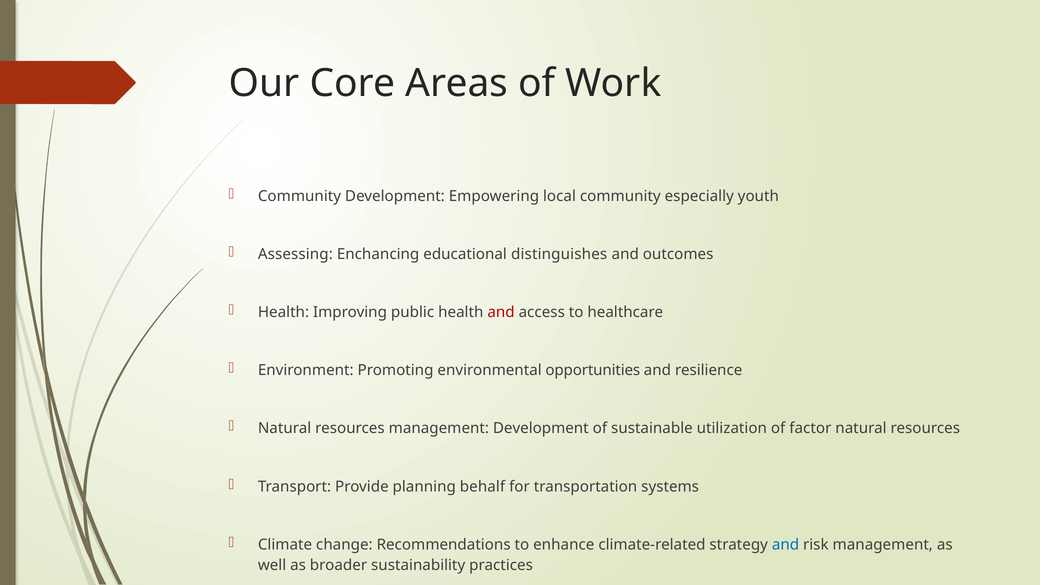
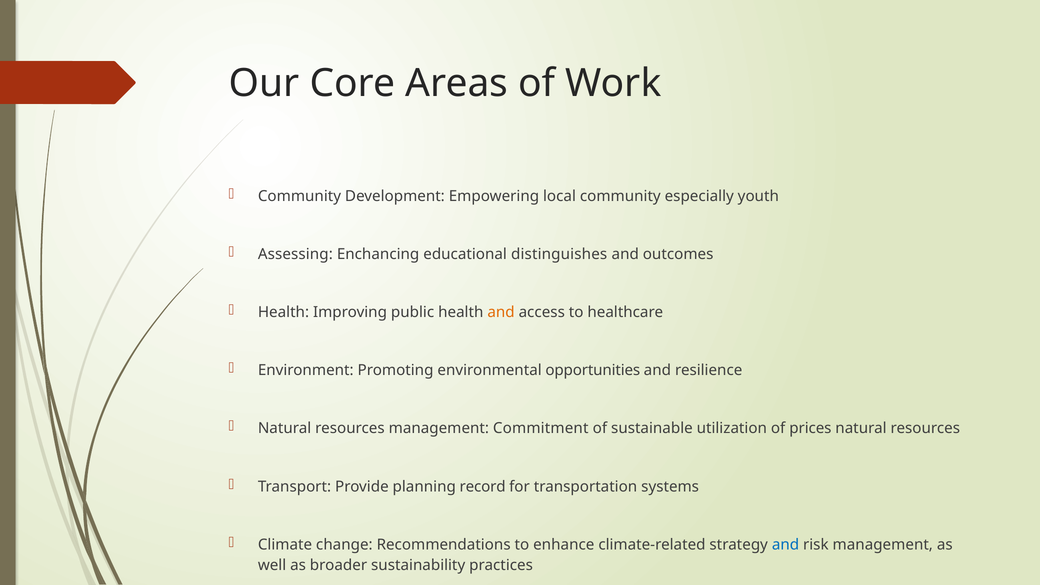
and at (501, 312) colour: red -> orange
management Development: Development -> Commitment
factor: factor -> prices
behalf: behalf -> record
